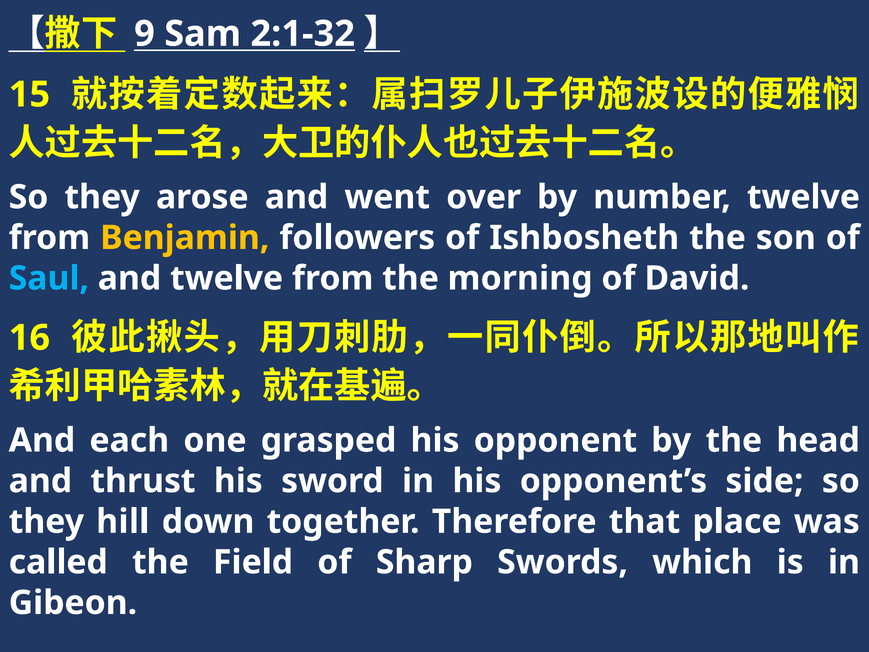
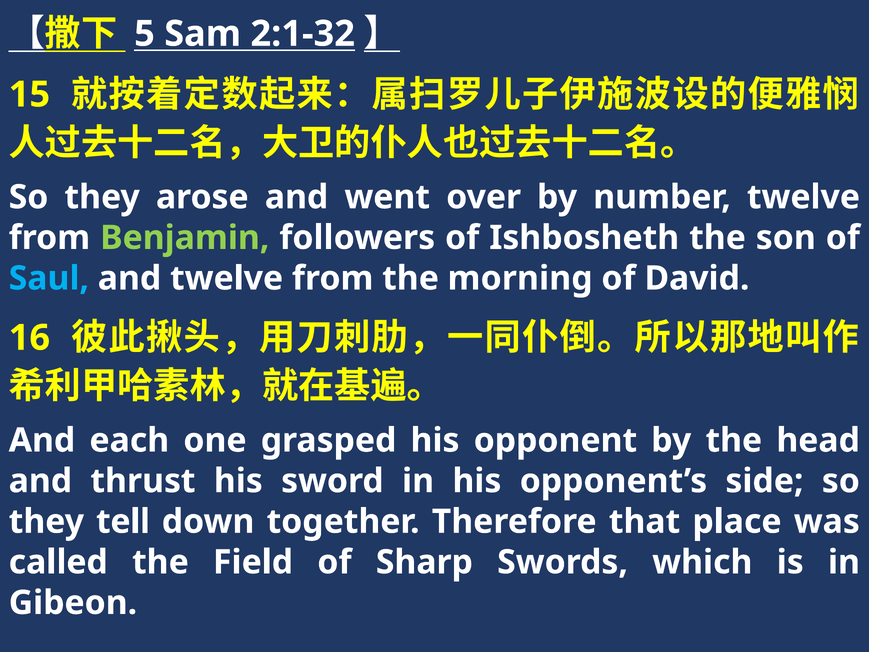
9: 9 -> 5
Benjamin colour: yellow -> light green
hill: hill -> tell
